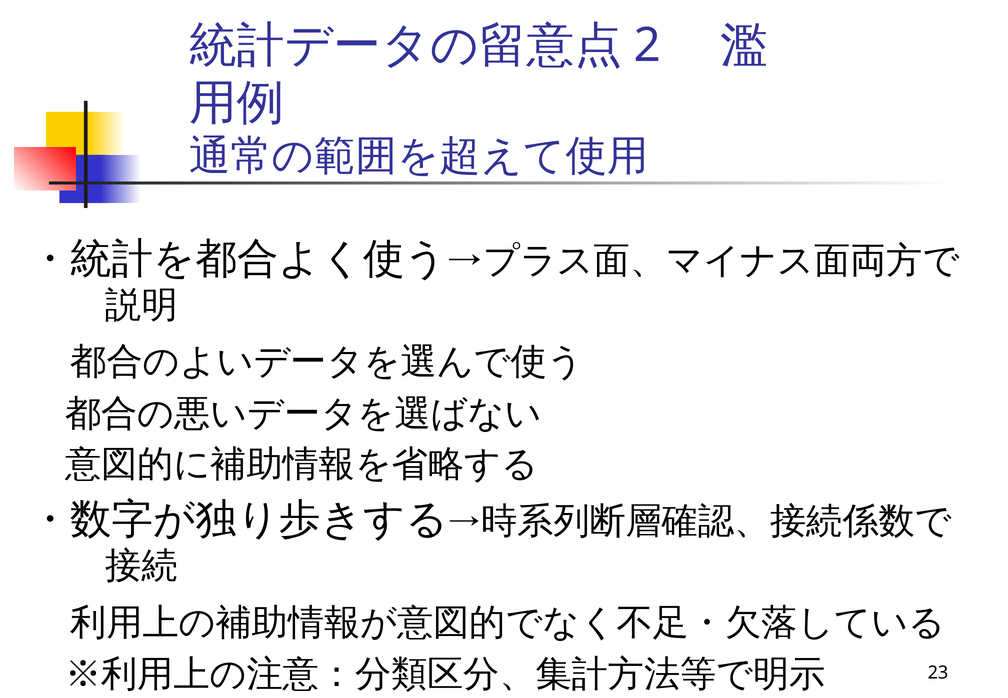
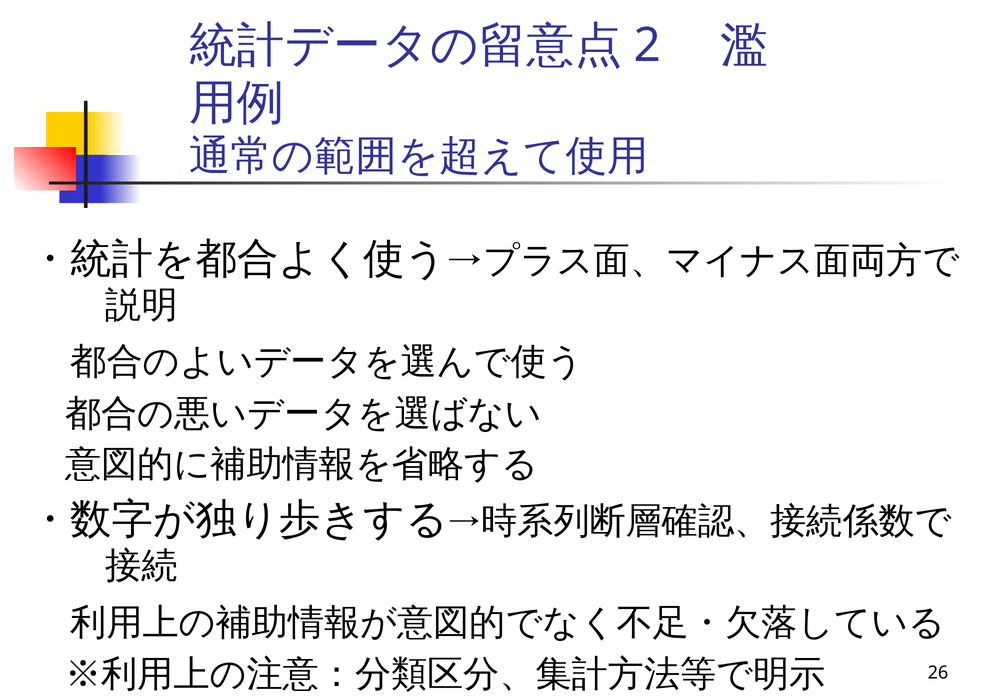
23: 23 -> 26
